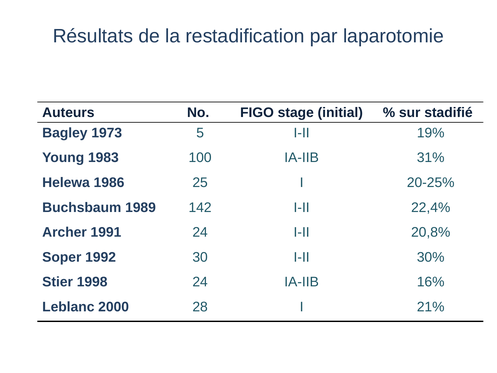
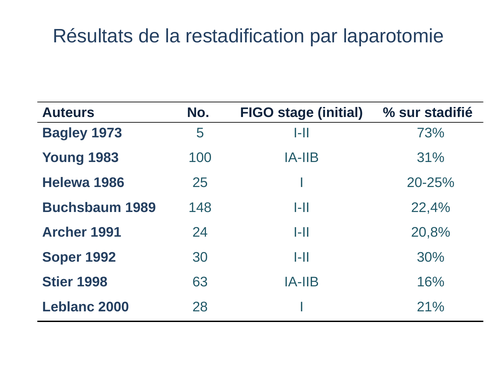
19%: 19% -> 73%
142: 142 -> 148
1998 24: 24 -> 63
